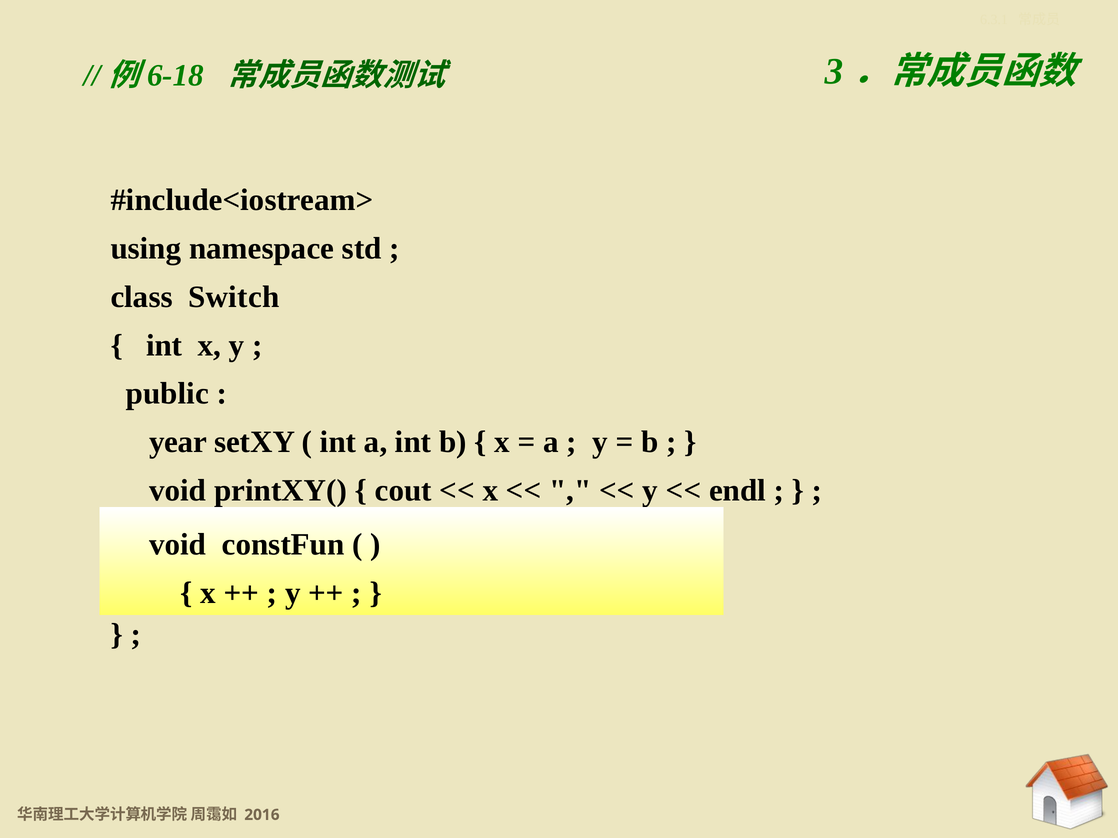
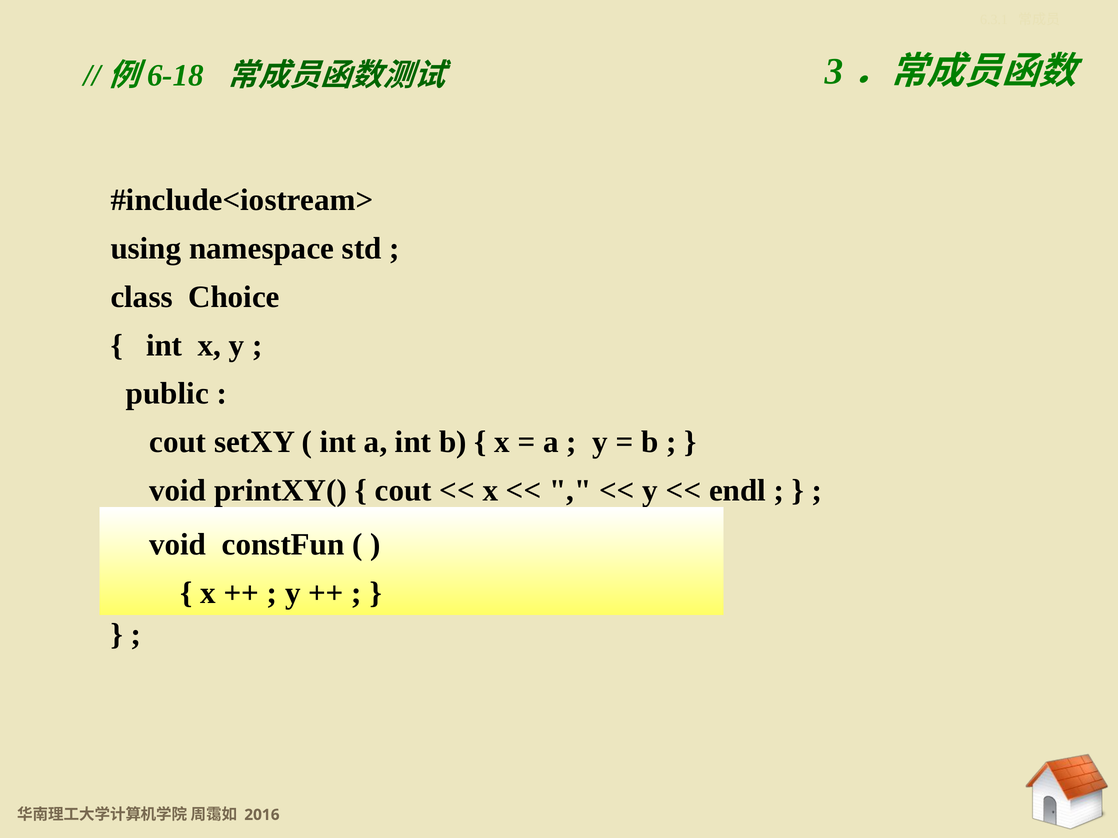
Switch: Switch -> Choice
year at (178, 442): year -> cout
